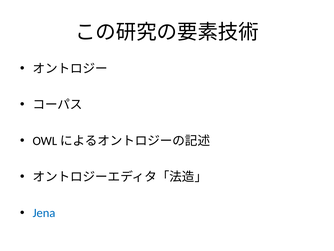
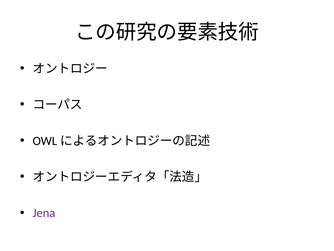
Jena colour: blue -> purple
